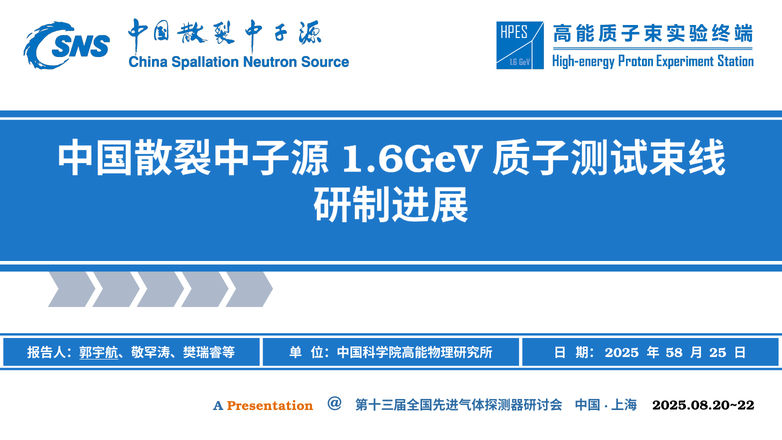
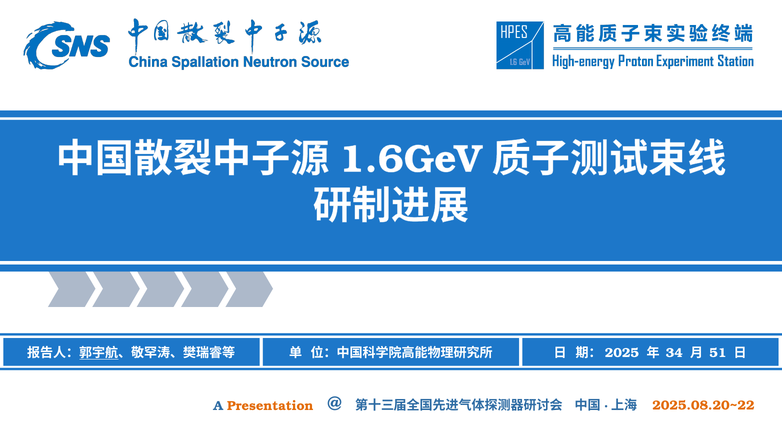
58: 58 -> 34
25: 25 -> 51
2025.08.20~22 colour: black -> orange
